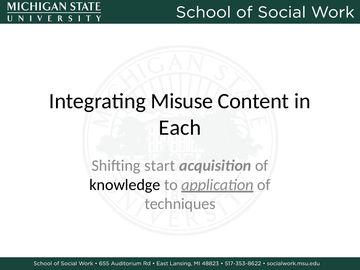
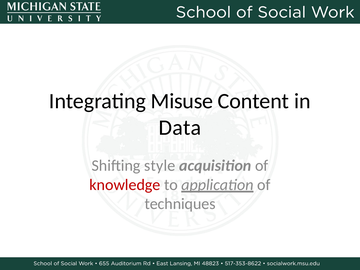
Each: Each -> Data
start: start -> style
knowledge colour: black -> red
